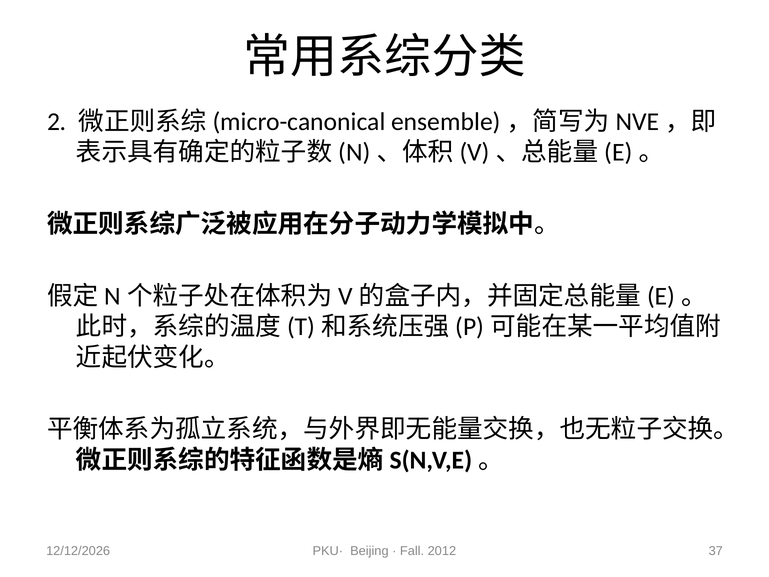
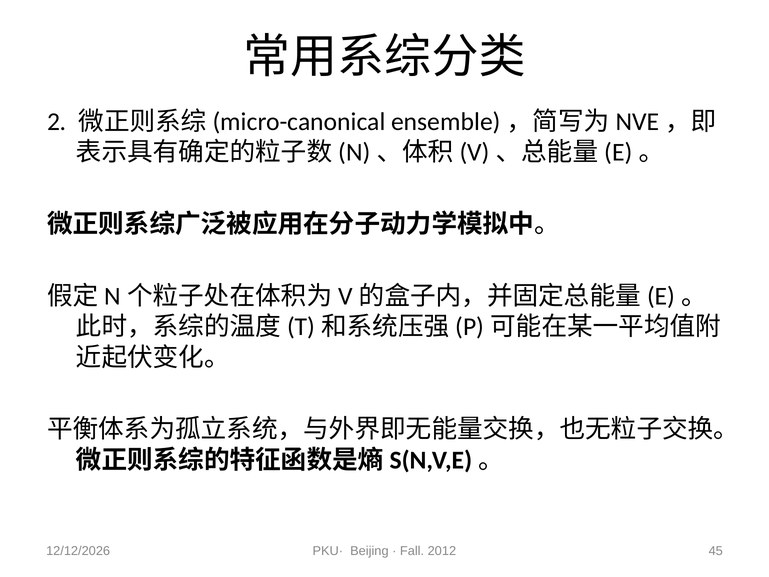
37: 37 -> 45
